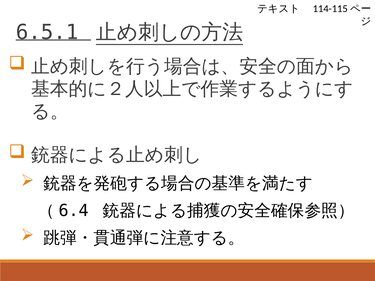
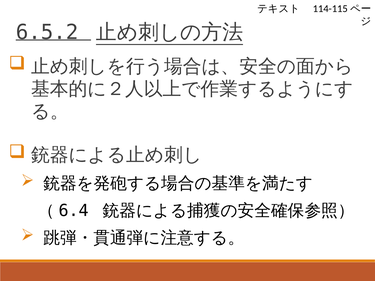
6.5.1: 6.5.1 -> 6.5.2
